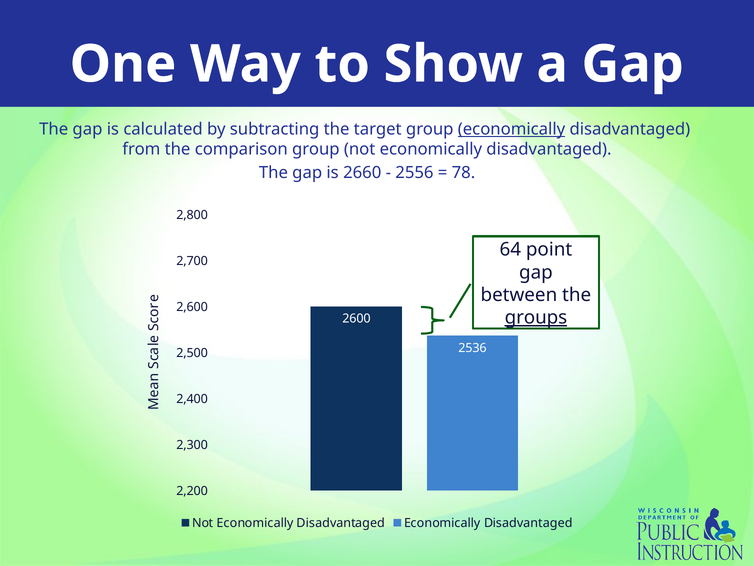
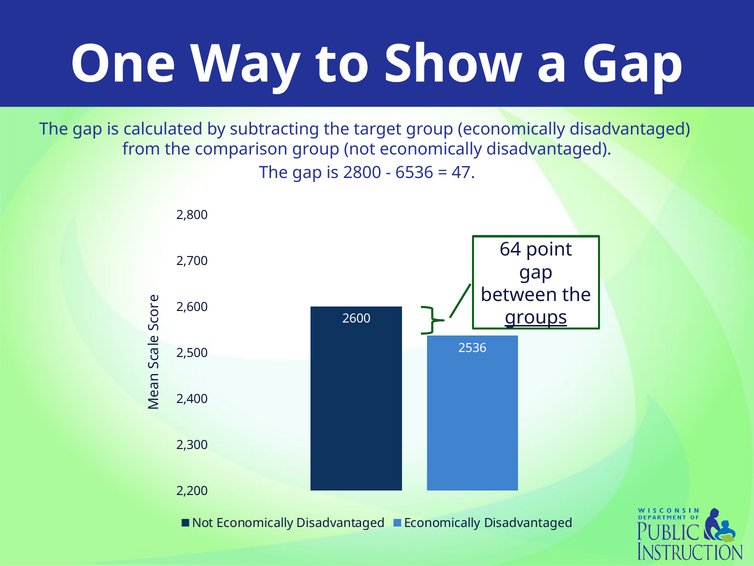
economically at (512, 129) underline: present -> none
2660: 2660 -> 2800
2556: 2556 -> 6536
78: 78 -> 47
